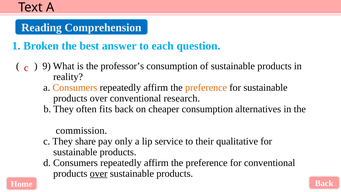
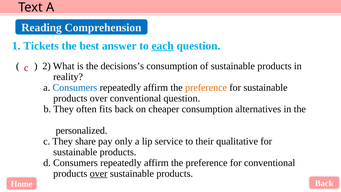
Broken: Broken -> Tickets
each underline: none -> present
9: 9 -> 2
professor’s: professor’s -> decisions’s
Consumers at (75, 87) colour: orange -> blue
conventional research: research -> question
commission: commission -> personalized
